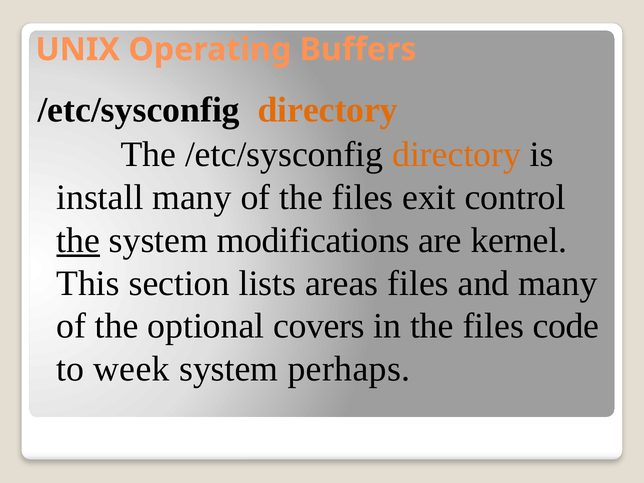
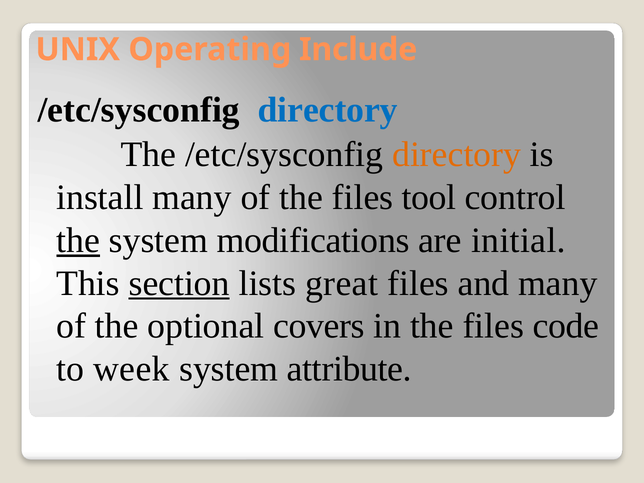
Buffers: Buffers -> Include
directory at (328, 110) colour: orange -> blue
exit: exit -> tool
kernel: kernel -> initial
section underline: none -> present
areas: areas -> great
perhaps: perhaps -> attribute
